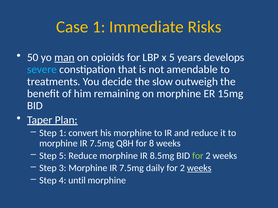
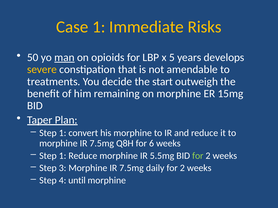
severe colour: light blue -> yellow
slow: slow -> start
8: 8 -> 6
5 at (63, 156): 5 -> 1
8.5mg: 8.5mg -> 5.5mg
weeks at (199, 168) underline: present -> none
